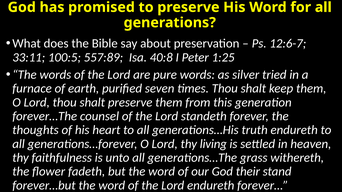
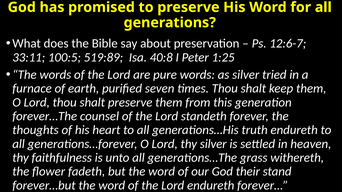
557:89: 557:89 -> 519:89
thy living: living -> silver
